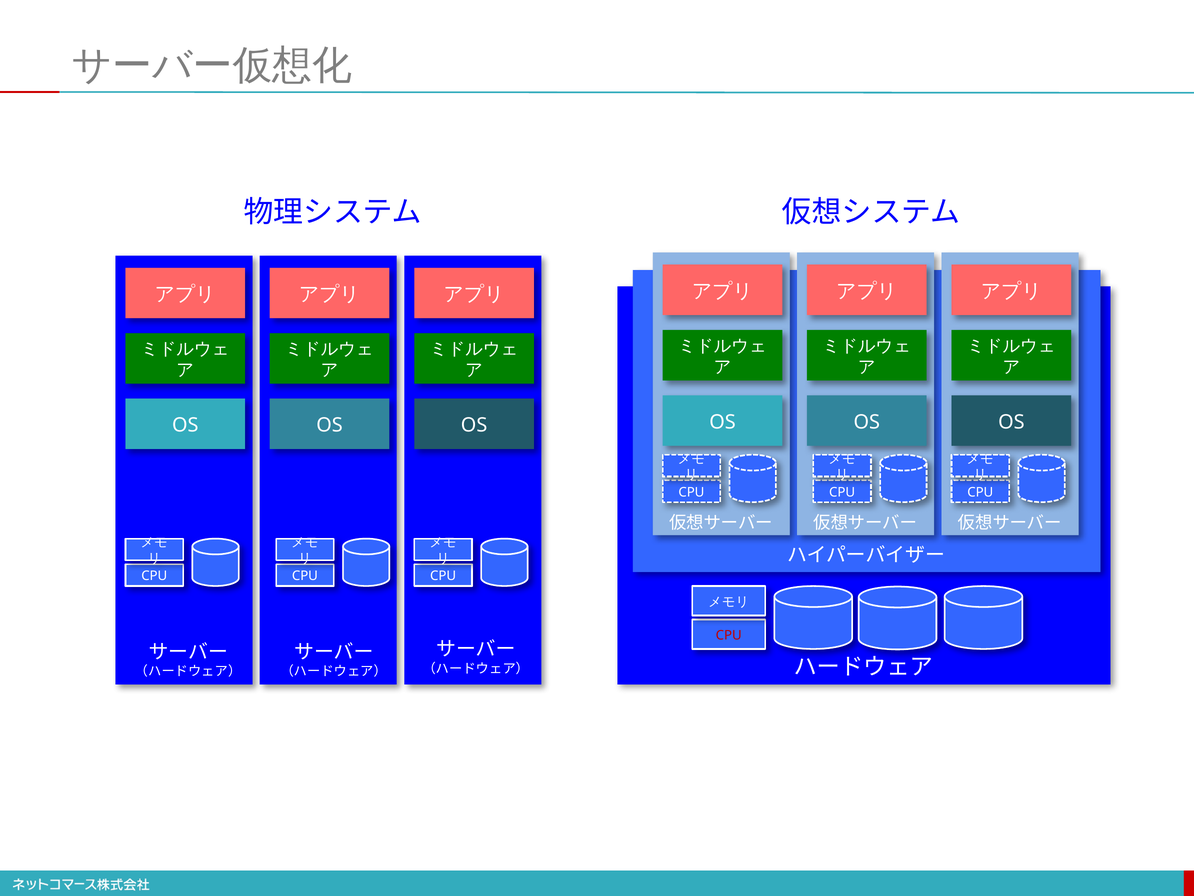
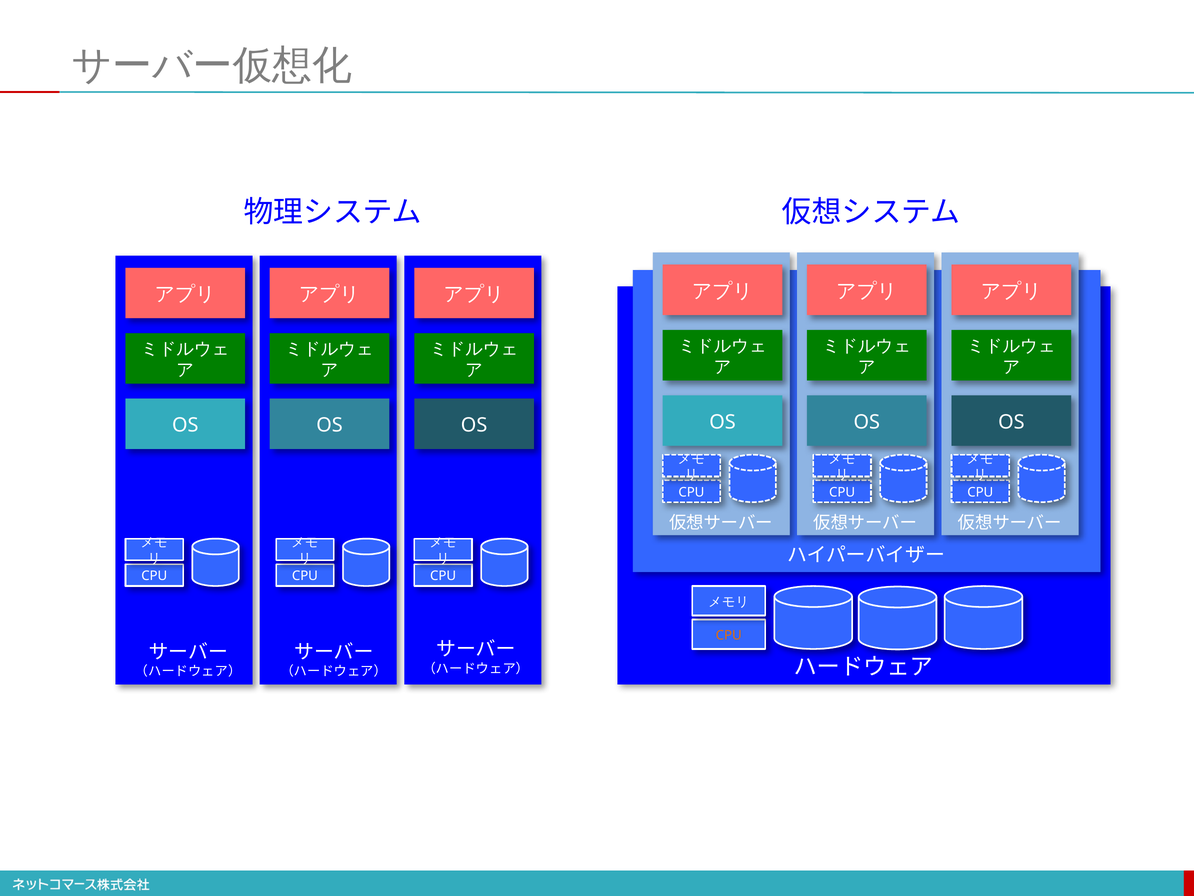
CPU at (729, 635) colour: red -> orange
